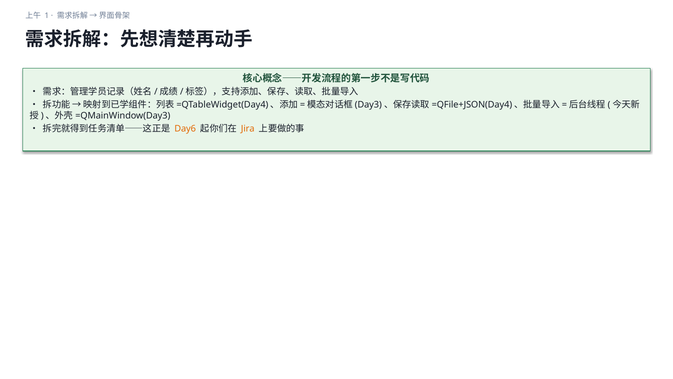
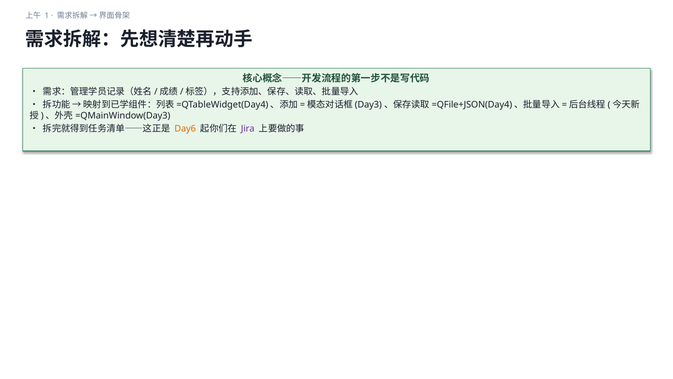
Jira colour: orange -> purple
